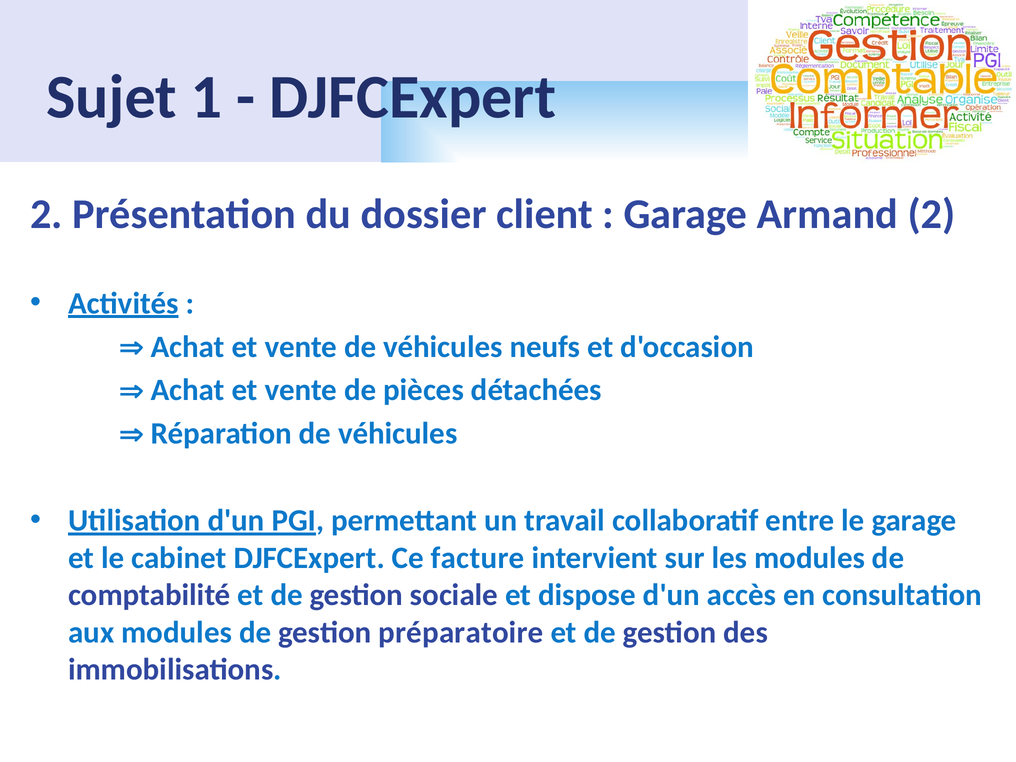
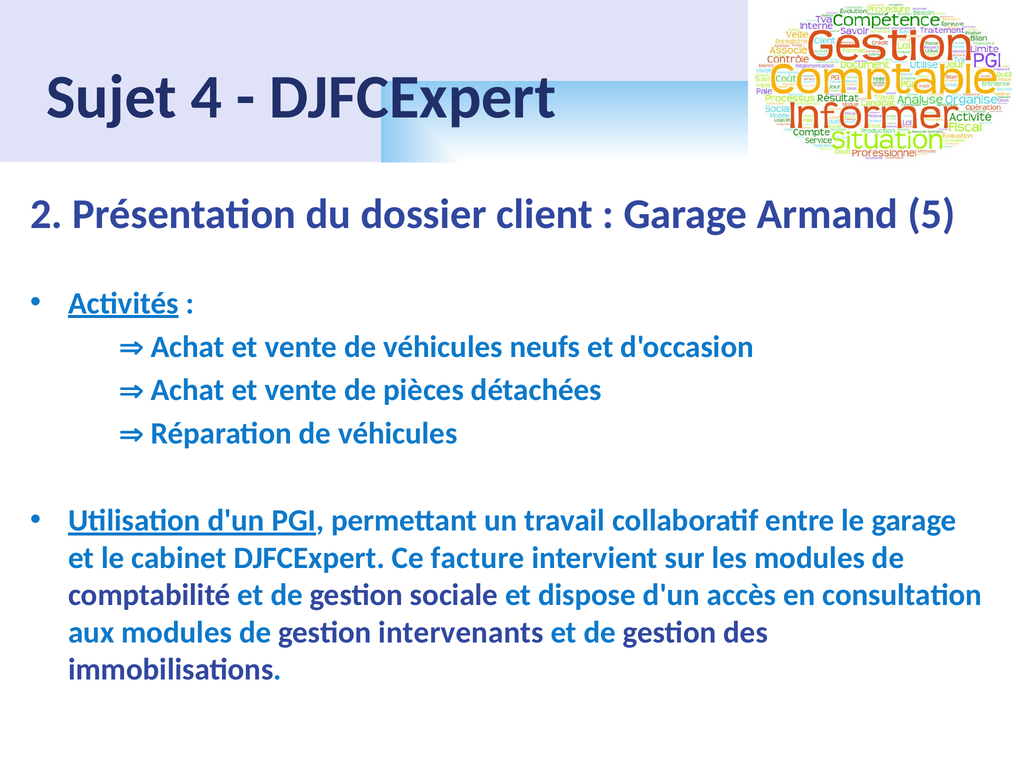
1: 1 -> 4
Armand 2: 2 -> 5
préparatoire: préparatoire -> intervenants
